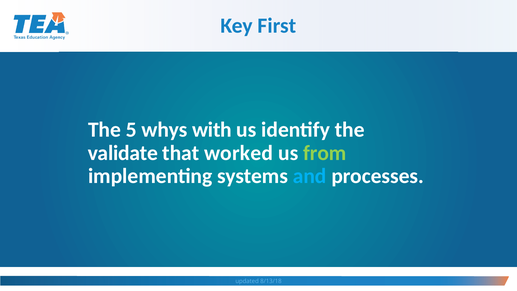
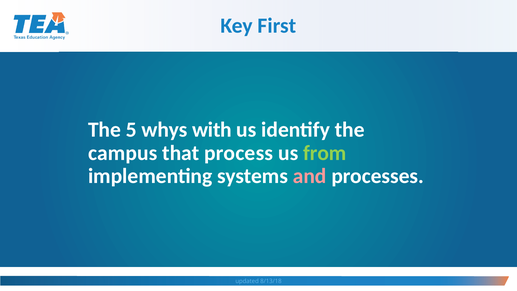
validate: validate -> campus
worked: worked -> process
and colour: light blue -> pink
